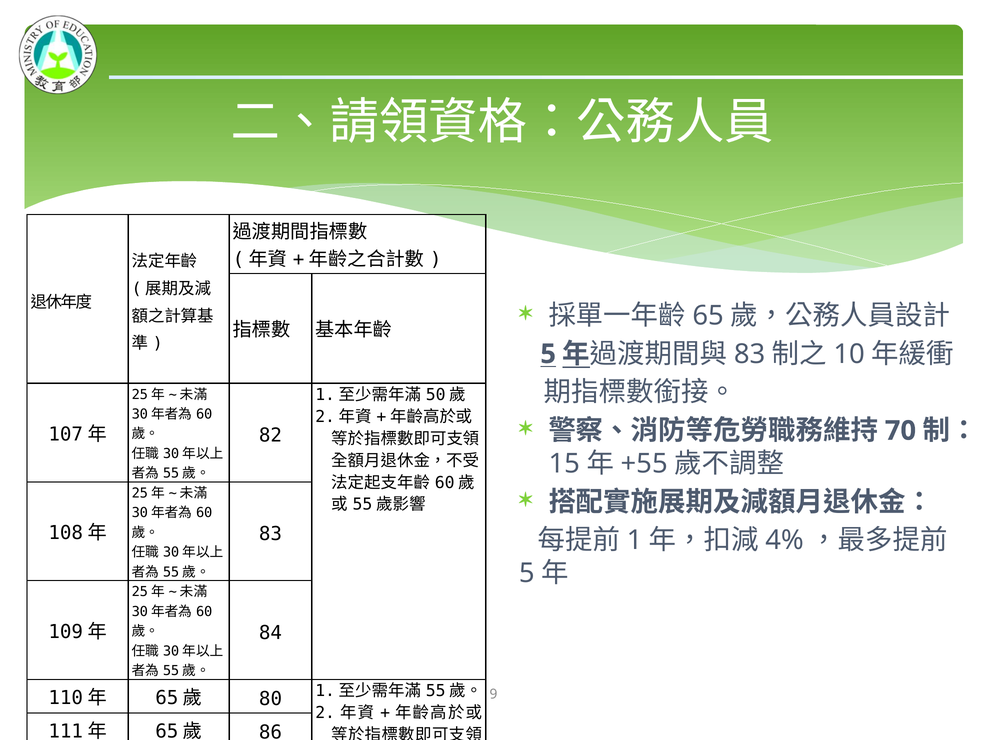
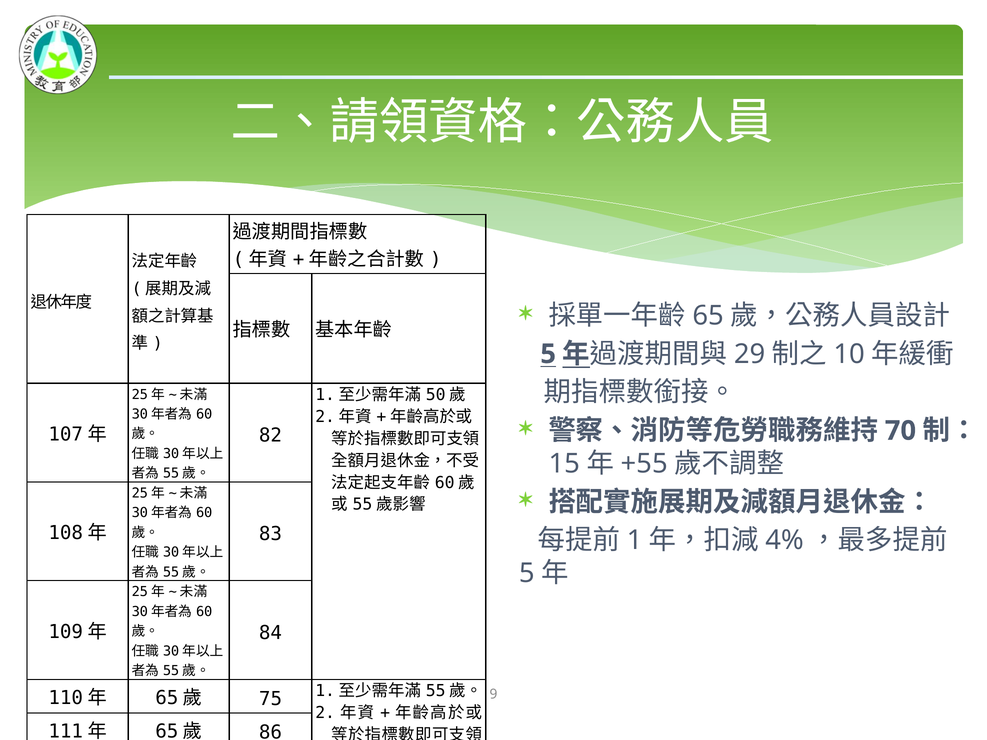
83 at (750, 354): 83 -> 29
80: 80 -> 75
